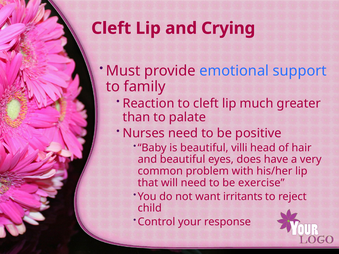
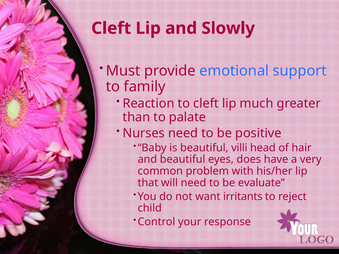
Crying: Crying -> Slowly
exercise: exercise -> evaluate
